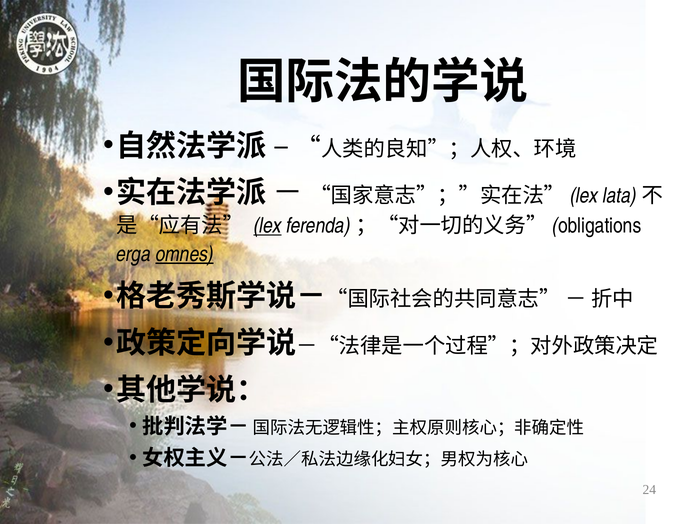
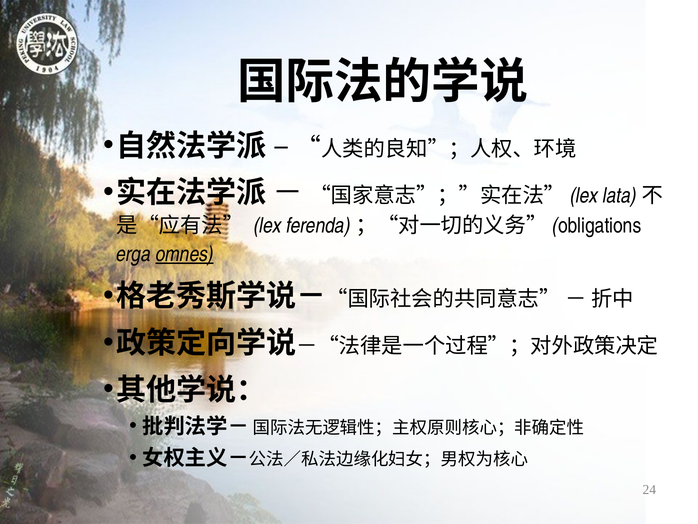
lex underline: present -> none
